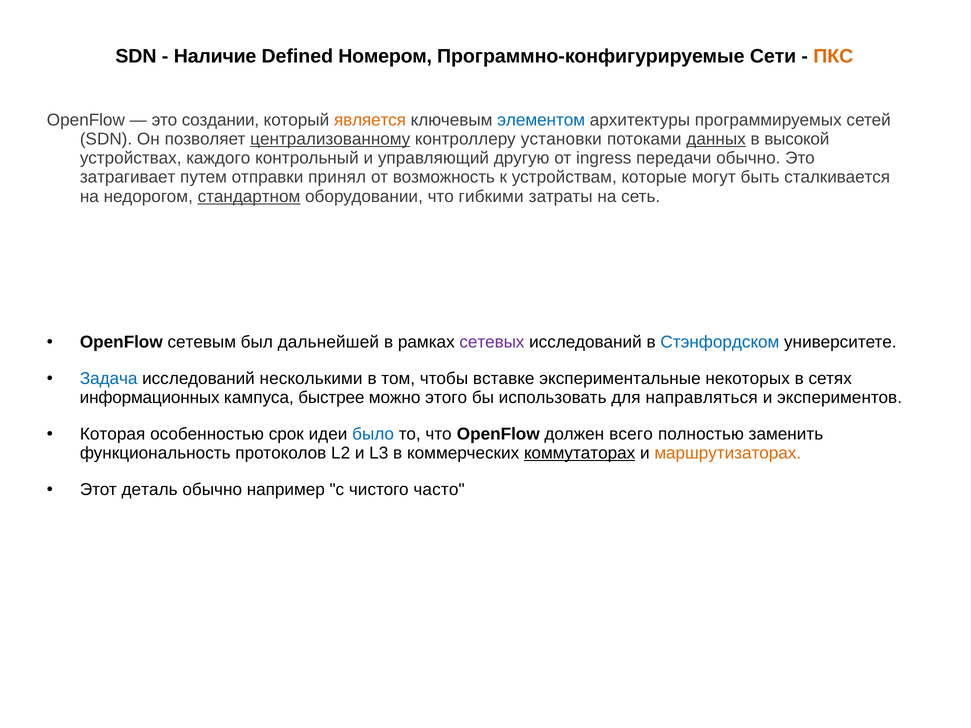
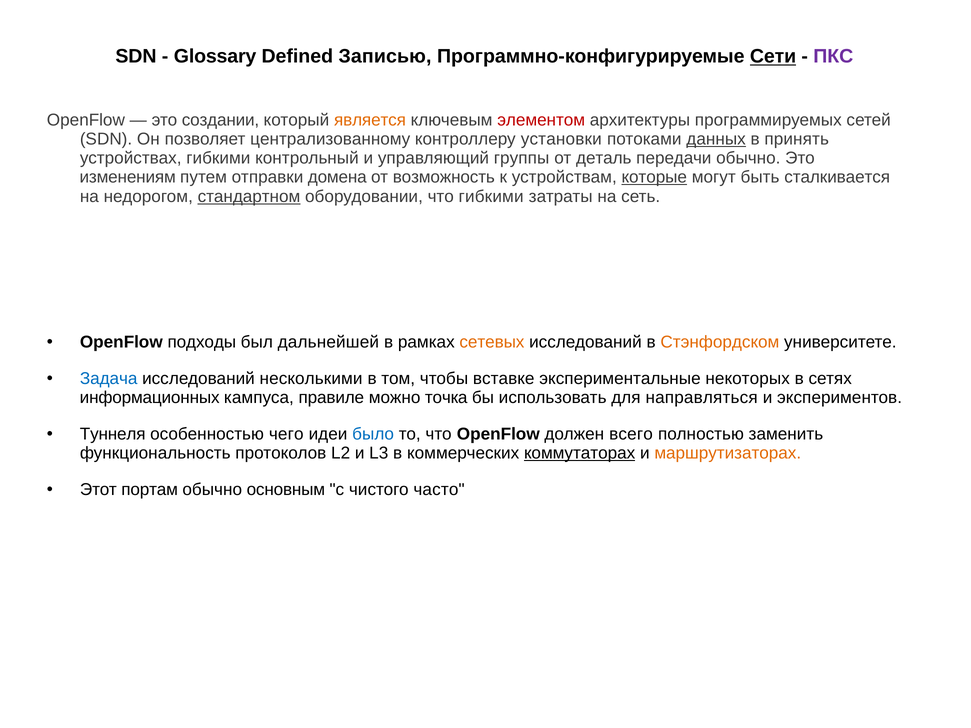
Наличие: Наличие -> Glossary
Номером: Номером -> Записью
Сети underline: none -> present
ПКС colour: orange -> purple
элементом colour: blue -> red
централизованному underline: present -> none
высокой: высокой -> принять
устройствах каждого: каждого -> гибкими
другую: другую -> группы
ingress: ingress -> деталь
затрагивает: затрагивает -> изменениям
принял: принял -> домена
которые underline: none -> present
сетевым: сетевым -> подходы
сетевых colour: purple -> orange
Стэнфордском colour: blue -> orange
быстрее: быстрее -> правиле
этого: этого -> точка
Которая: Которая -> Туннеля
срок: срок -> чего
деталь: деталь -> портам
например: например -> основным
